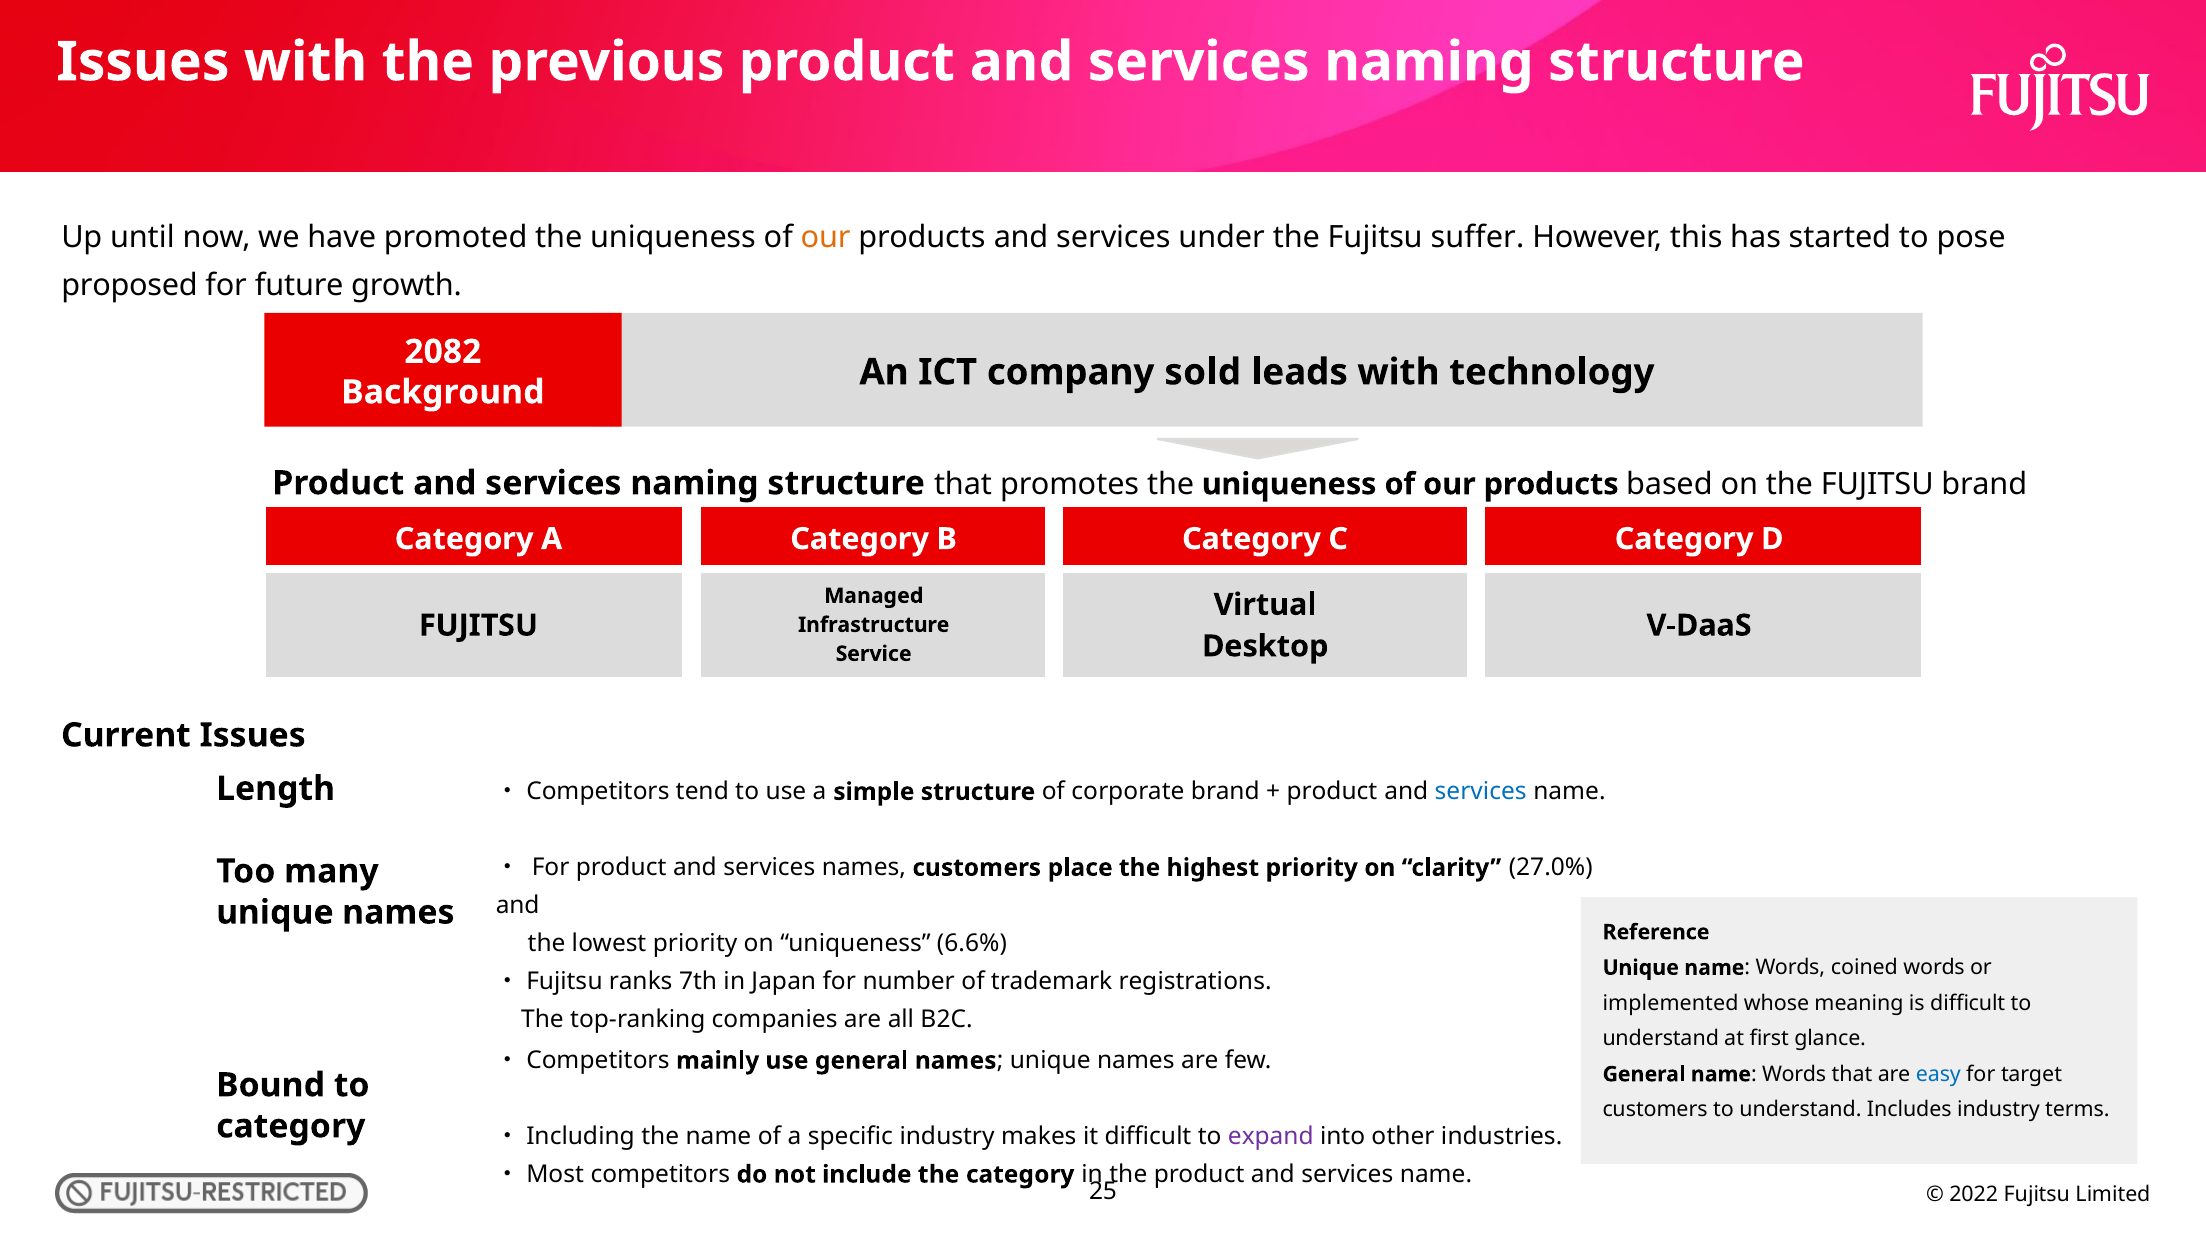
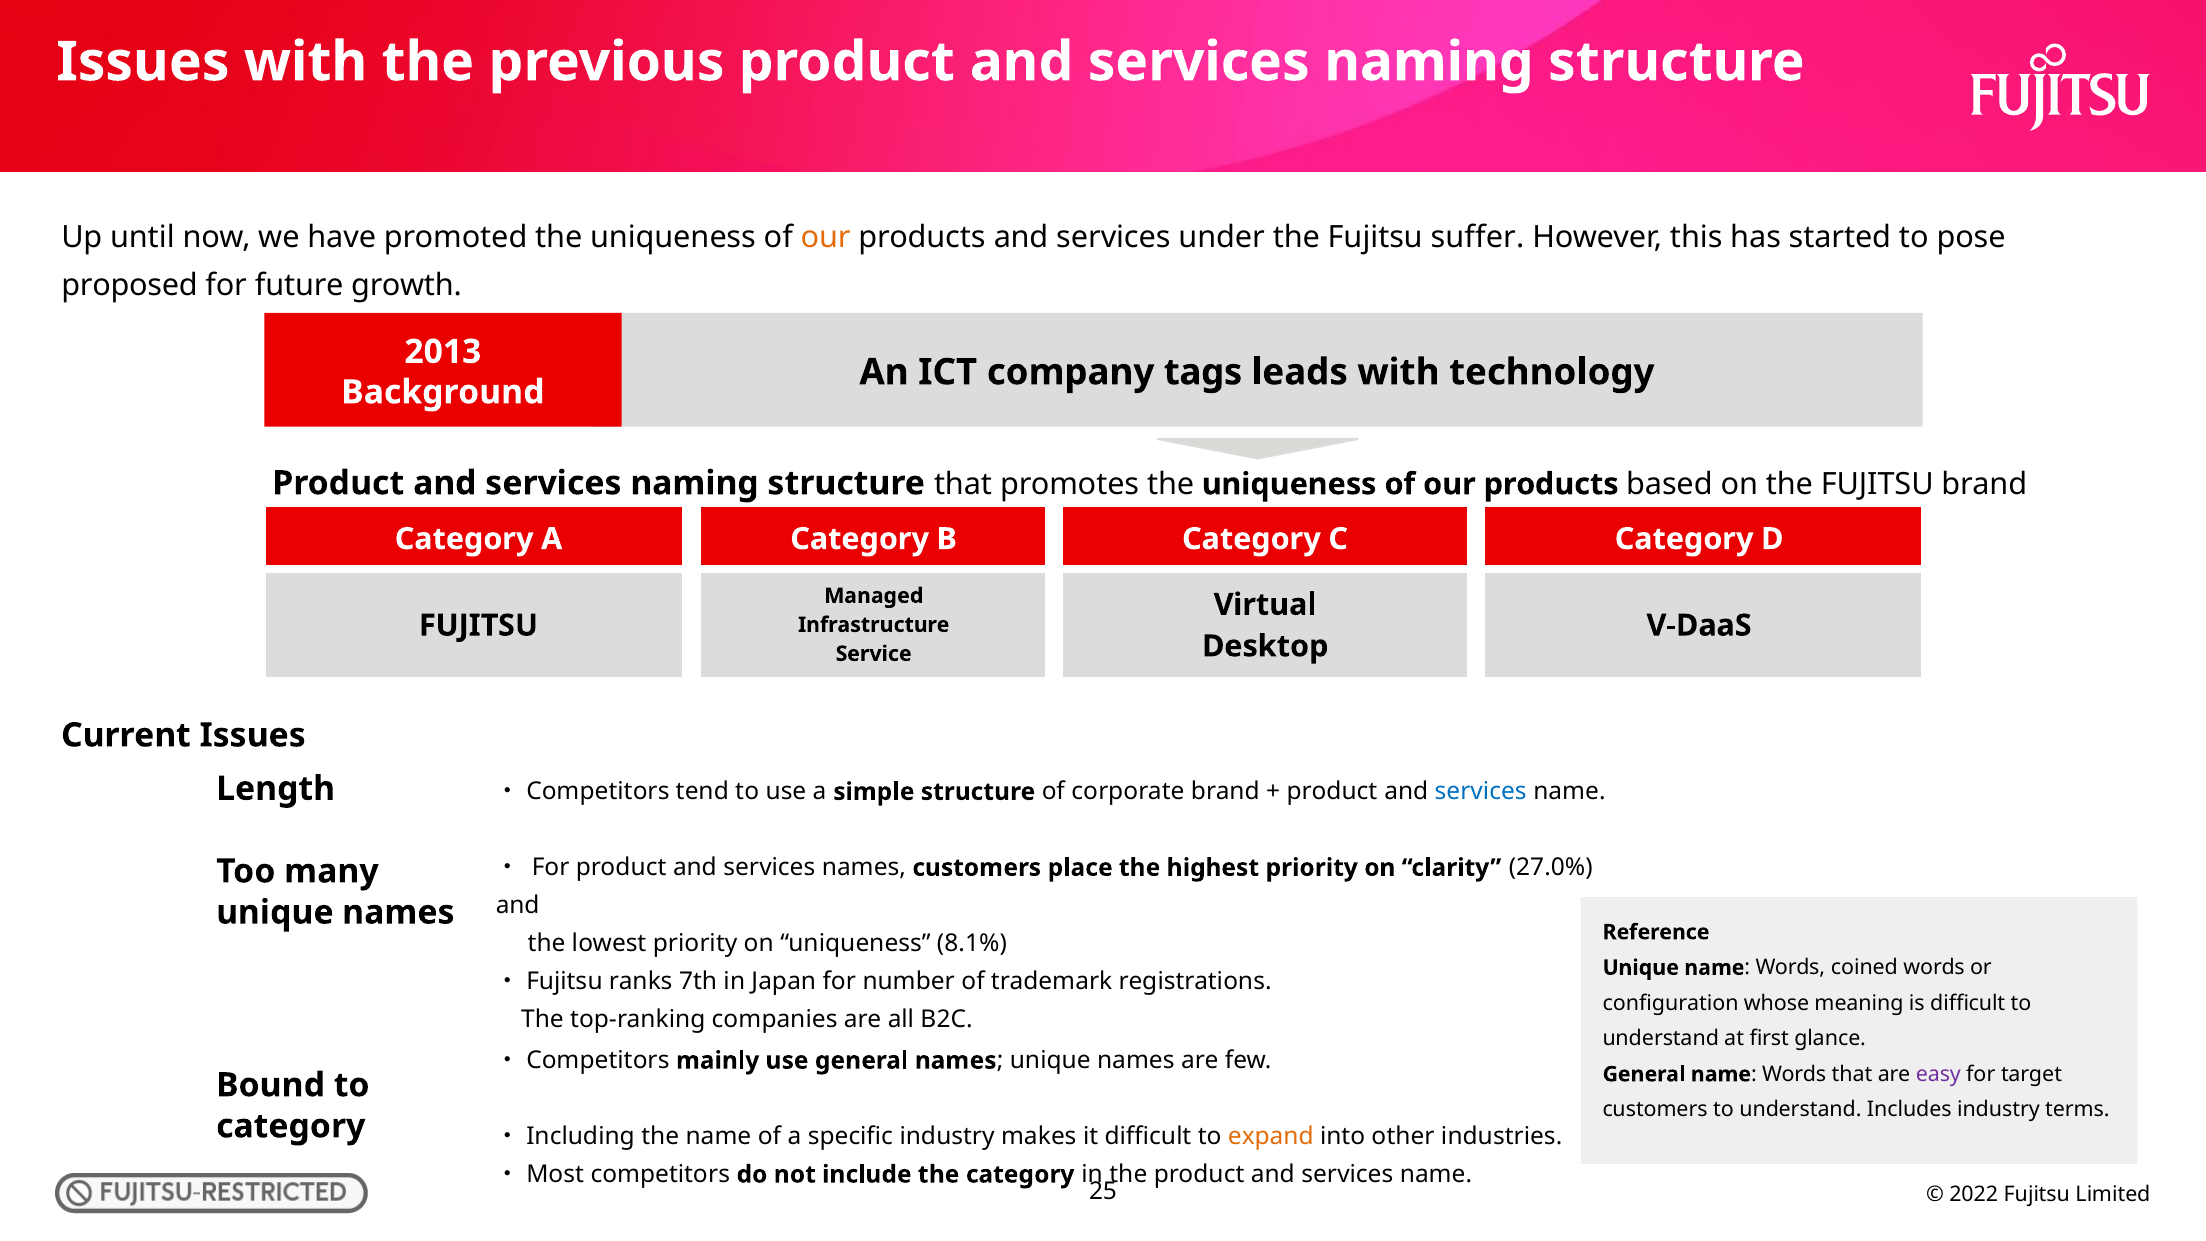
2082: 2082 -> 2013
sold: sold -> tags
6.6%: 6.6% -> 8.1%
implemented: implemented -> configuration
easy colour: blue -> purple
expand colour: purple -> orange
